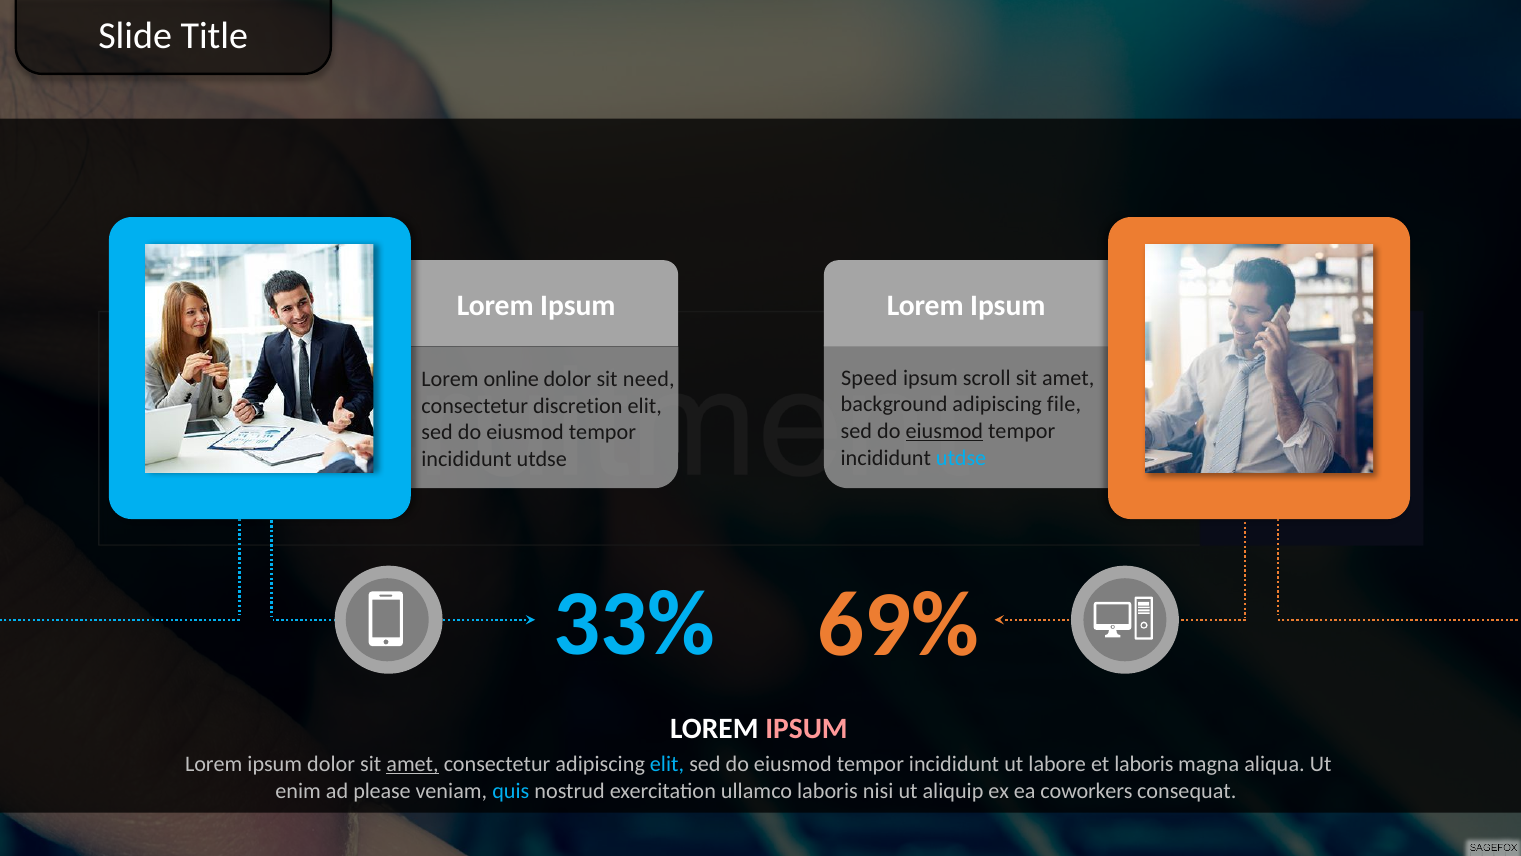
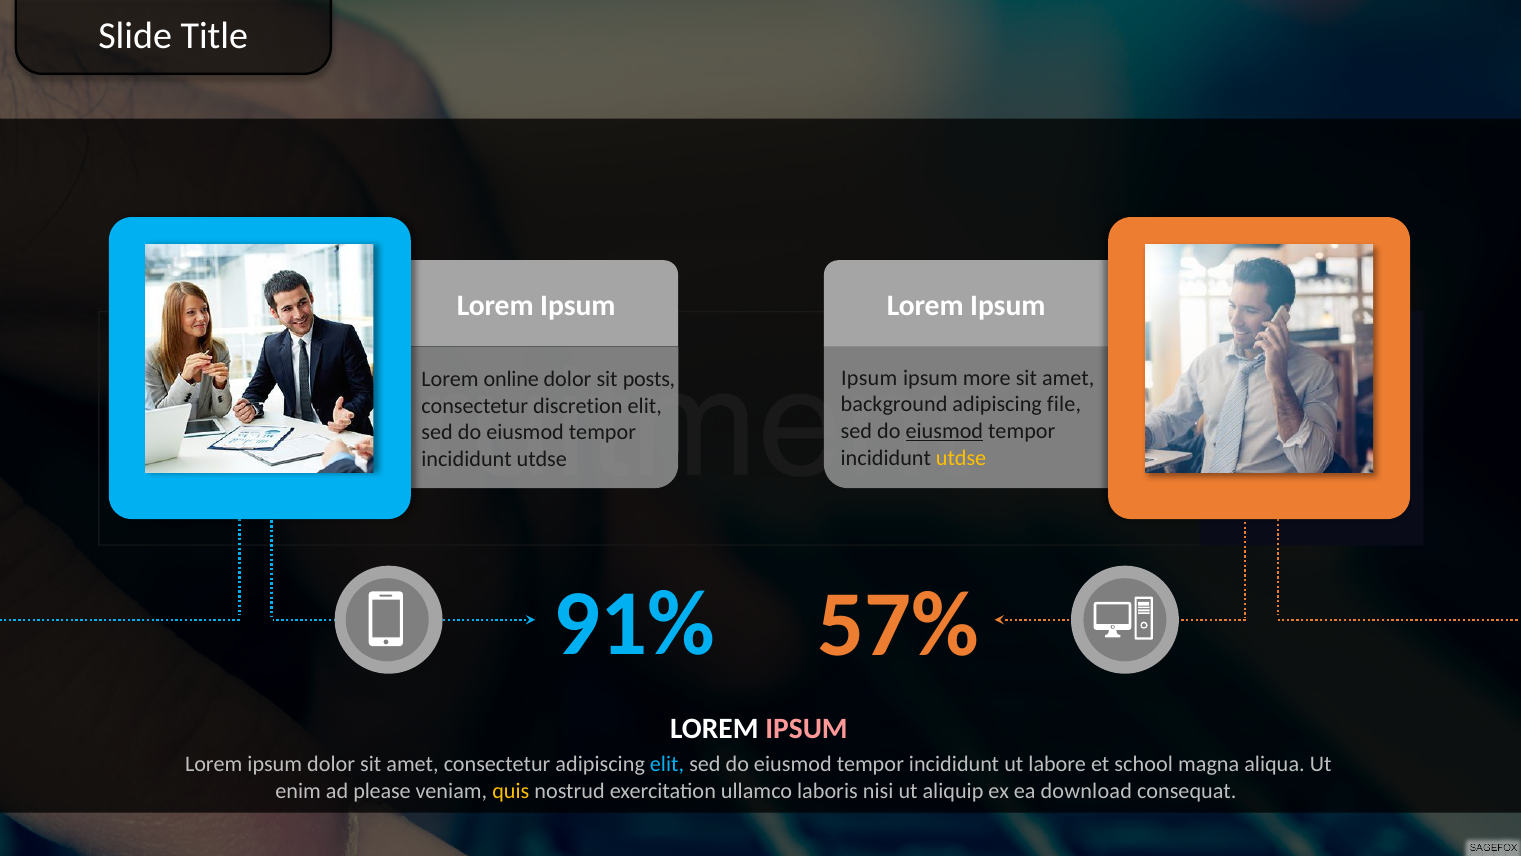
Speed at (869, 378): Speed -> Ipsum
scroll: scroll -> more
need: need -> posts
utdse at (961, 458) colour: light blue -> yellow
33%: 33% -> 91%
69%: 69% -> 57%
amet at (413, 764) underline: present -> none
et laboris: laboris -> school
quis colour: light blue -> yellow
coworkers: coworkers -> download
